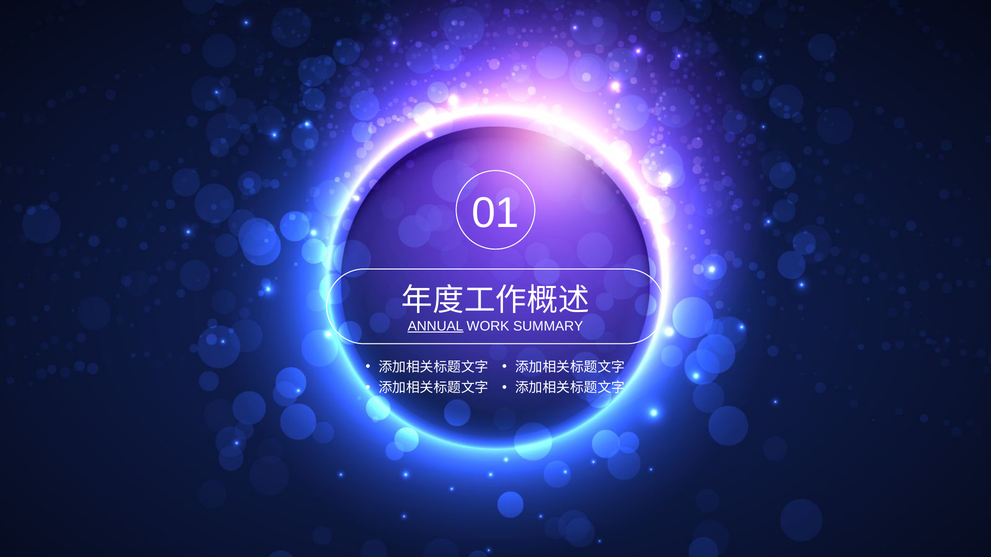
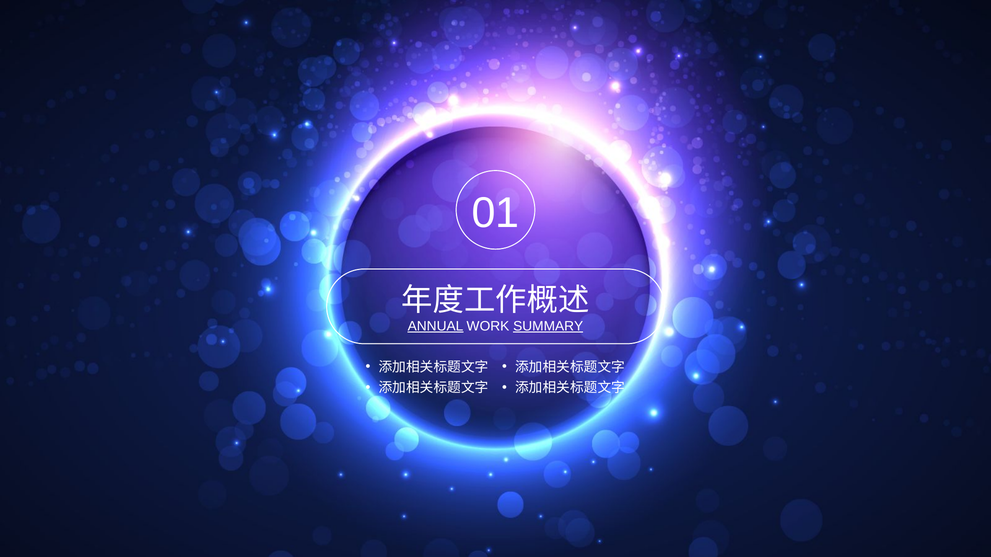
SUMMARY underline: none -> present
